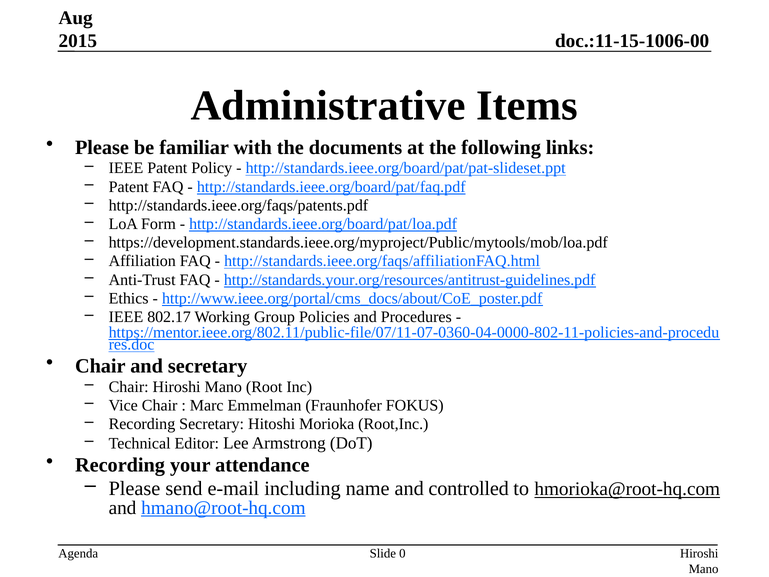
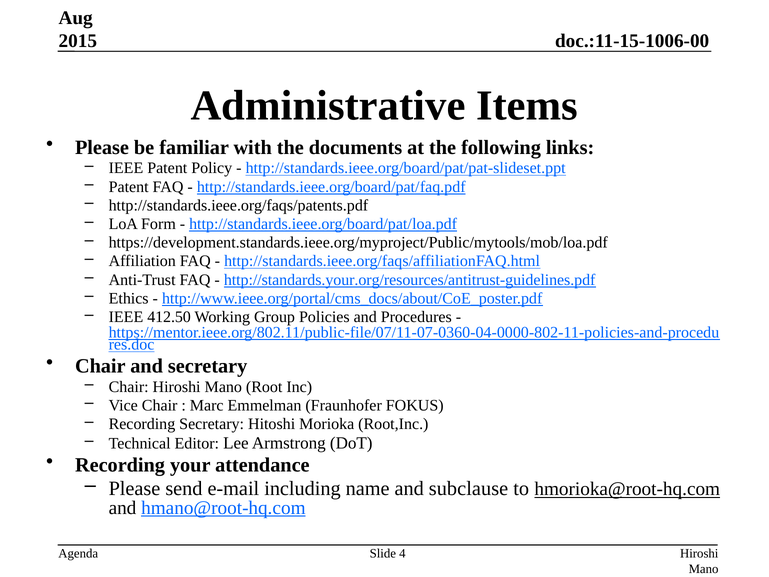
802.17: 802.17 -> 412.50
controlled: controlled -> subclause
0: 0 -> 4
